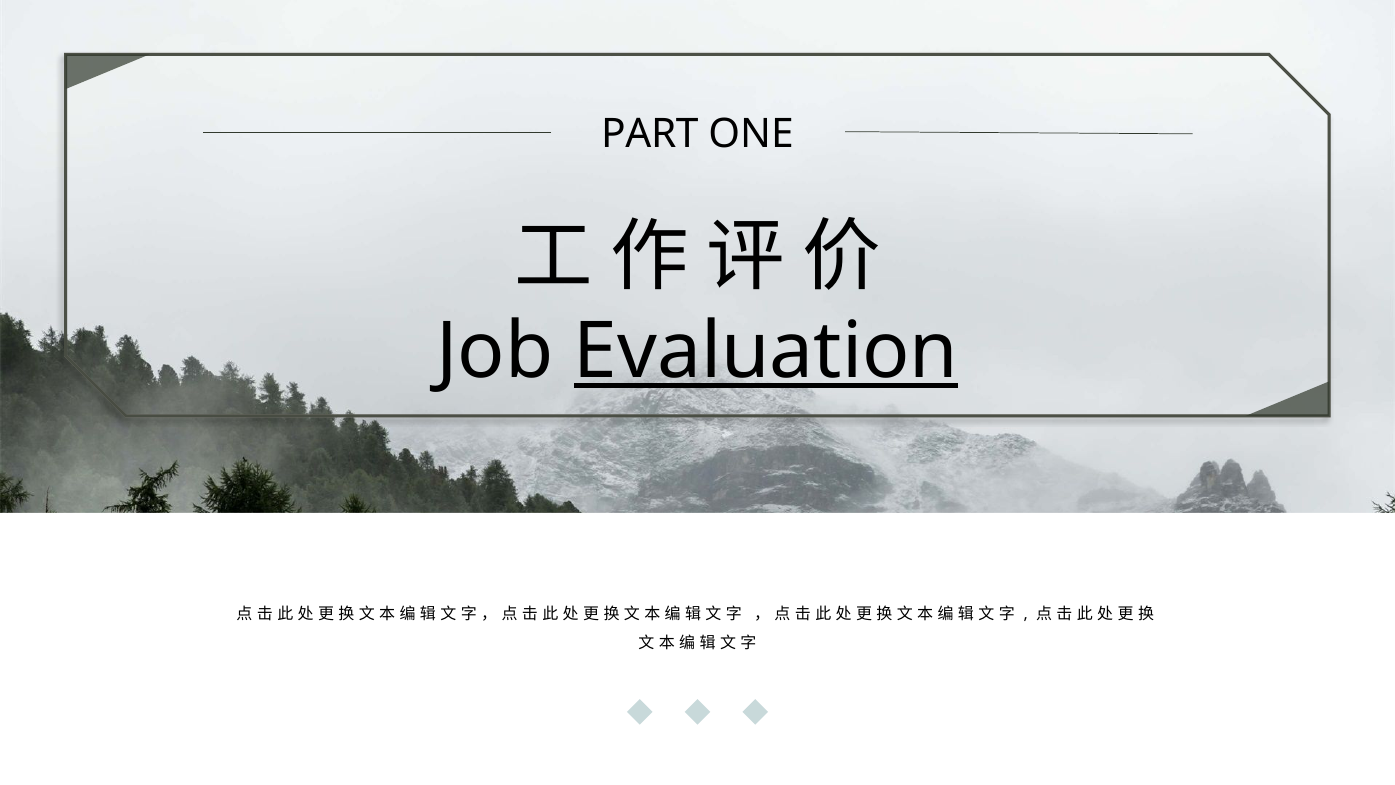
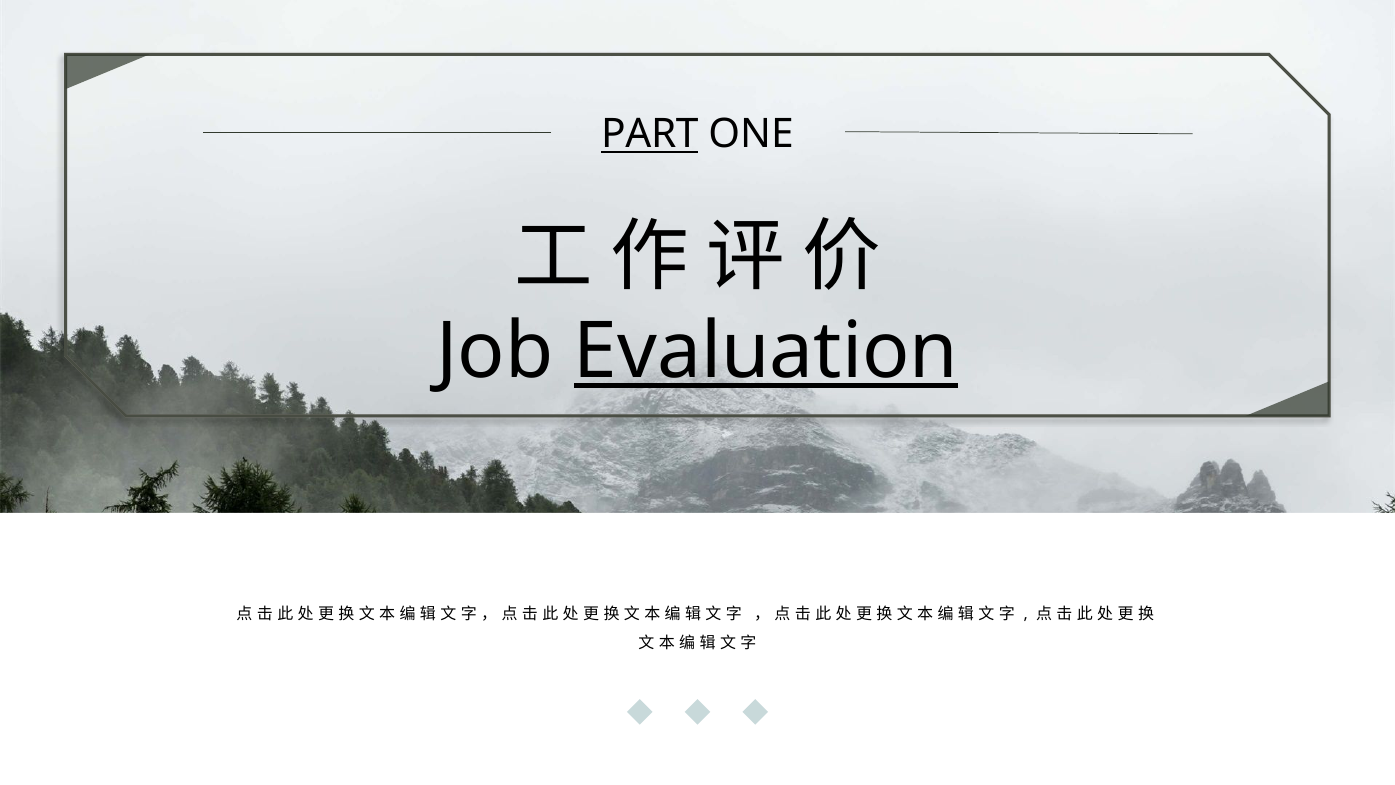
PART underline: none -> present
